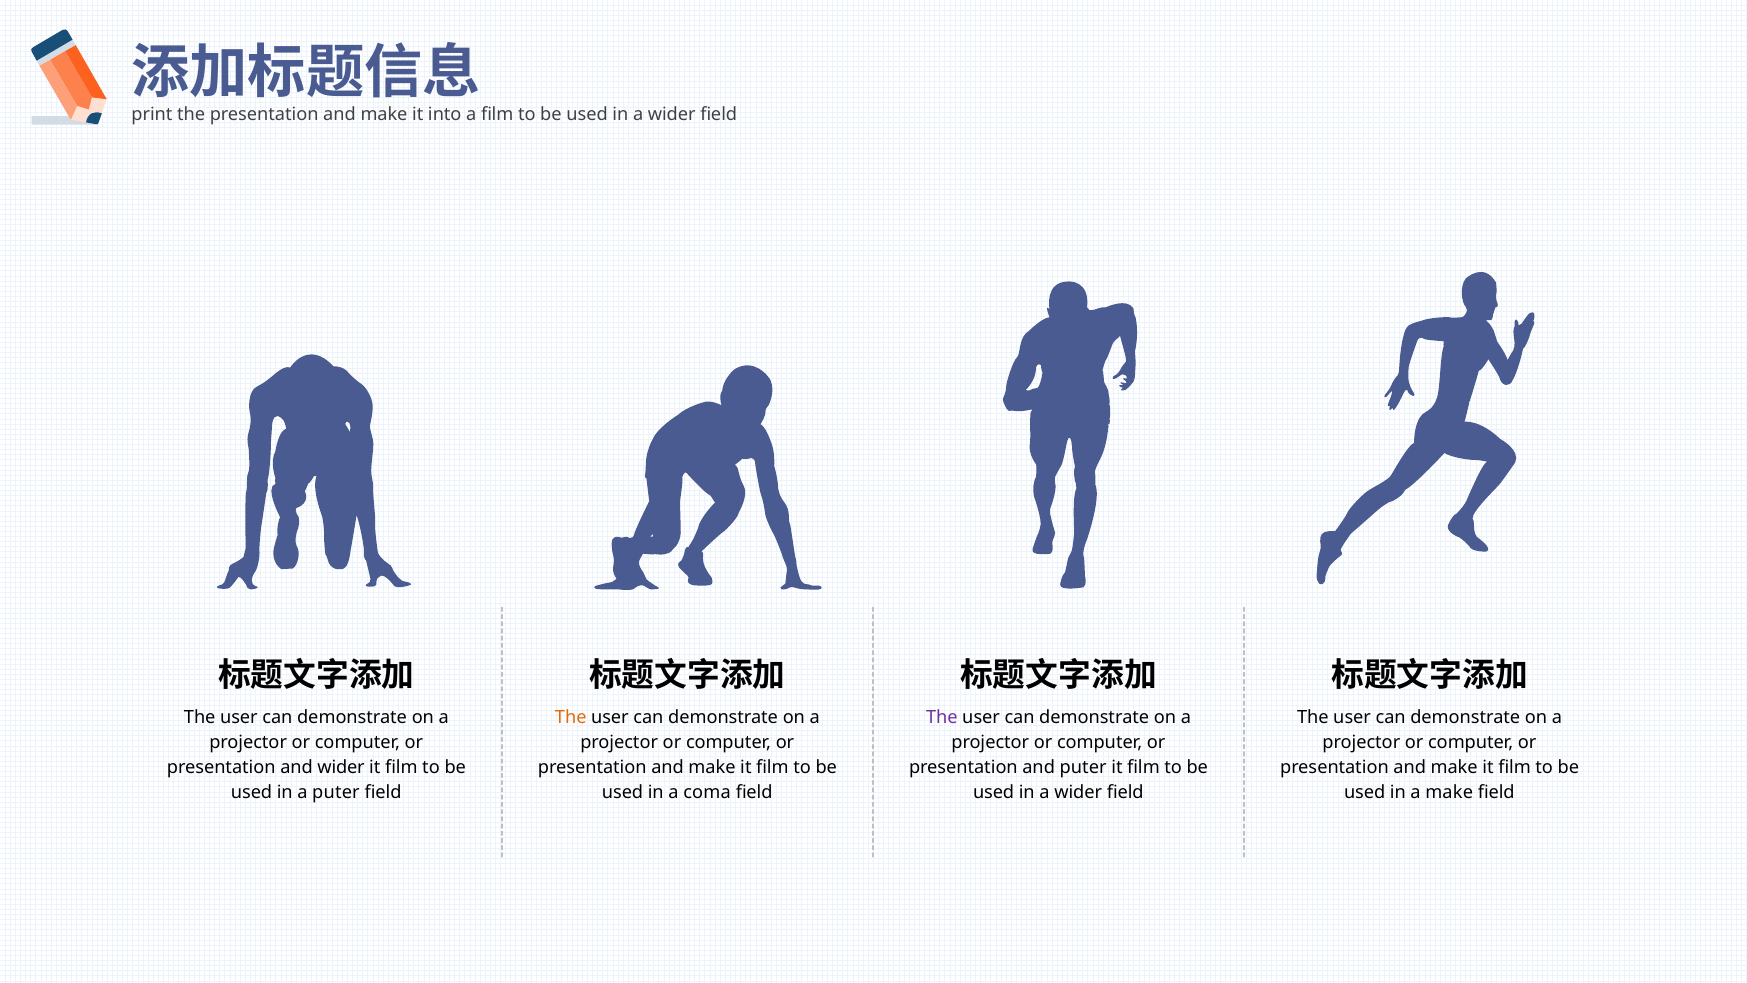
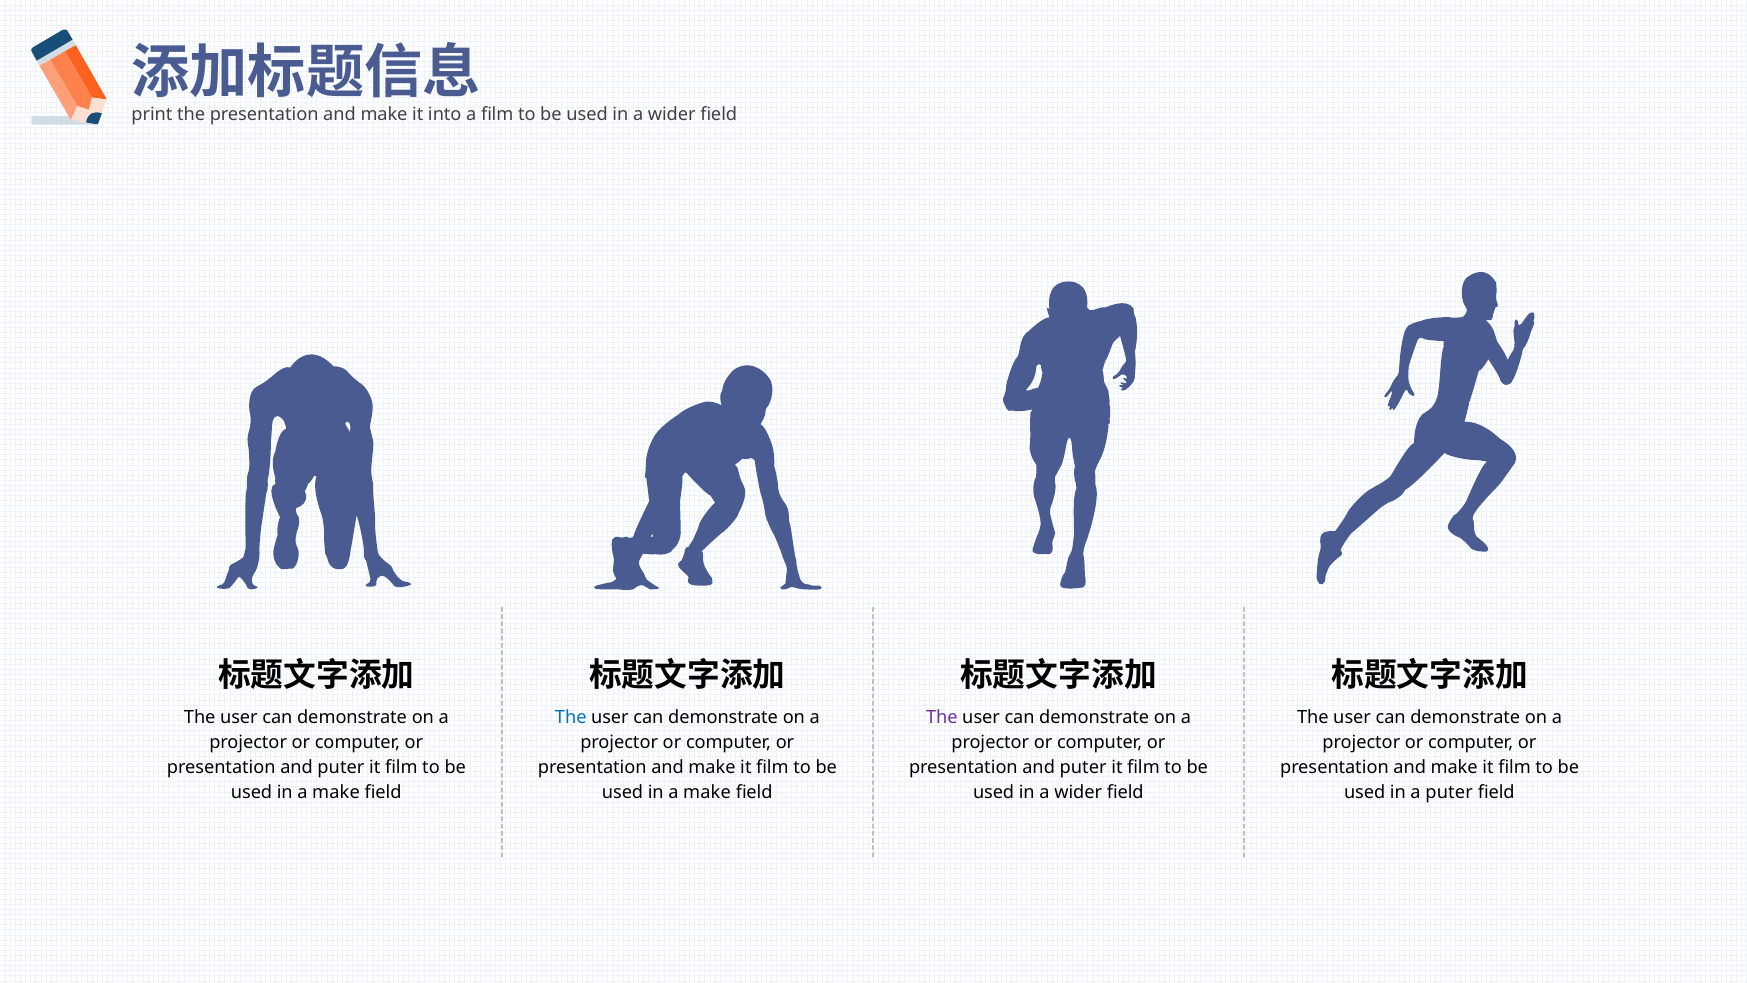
The at (571, 717) colour: orange -> blue
wider at (341, 767): wider -> puter
puter at (336, 792): puter -> make
coma at (707, 792): coma -> make
a make: make -> puter
